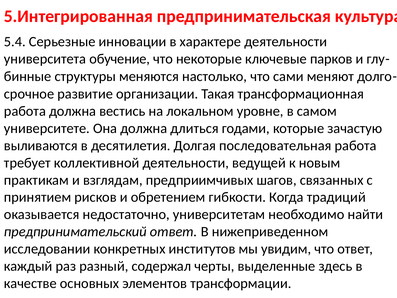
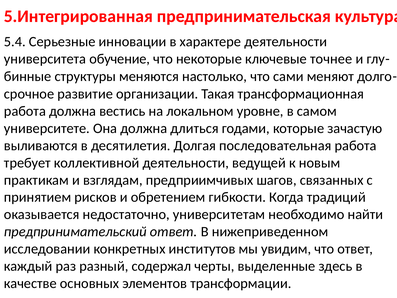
парков: парков -> точнее
